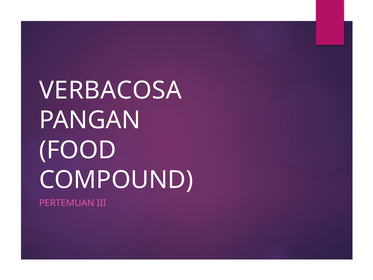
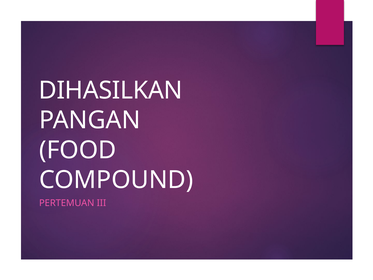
VERBACOSA: VERBACOSA -> DIHASILKAN
